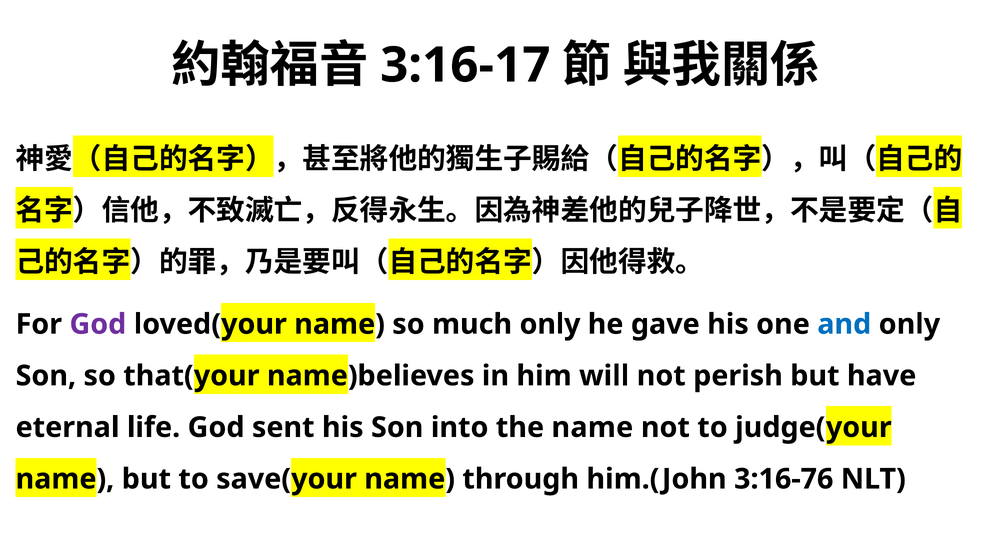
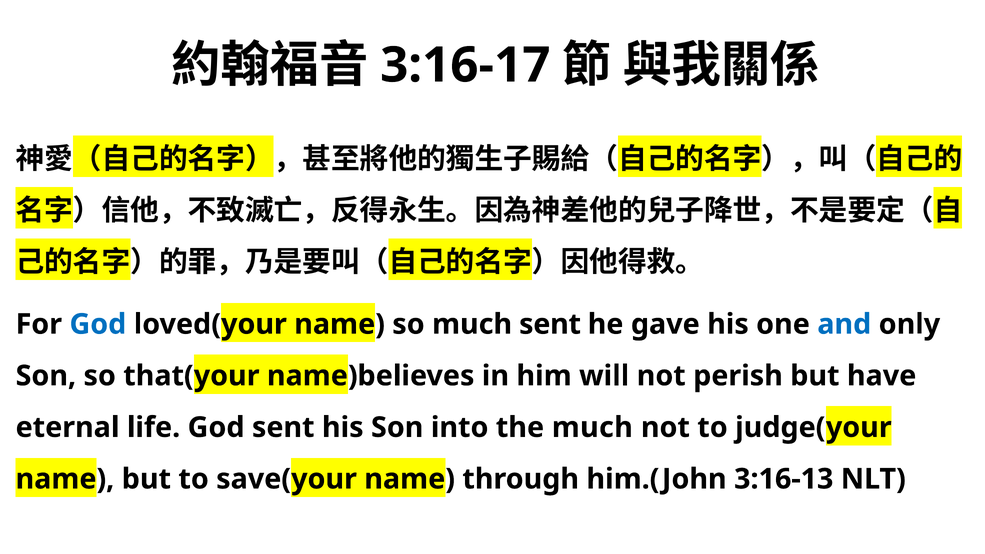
God at (98, 324) colour: purple -> blue
much only: only -> sent
the name: name -> much
3:16-76: 3:16-76 -> 3:16-13
